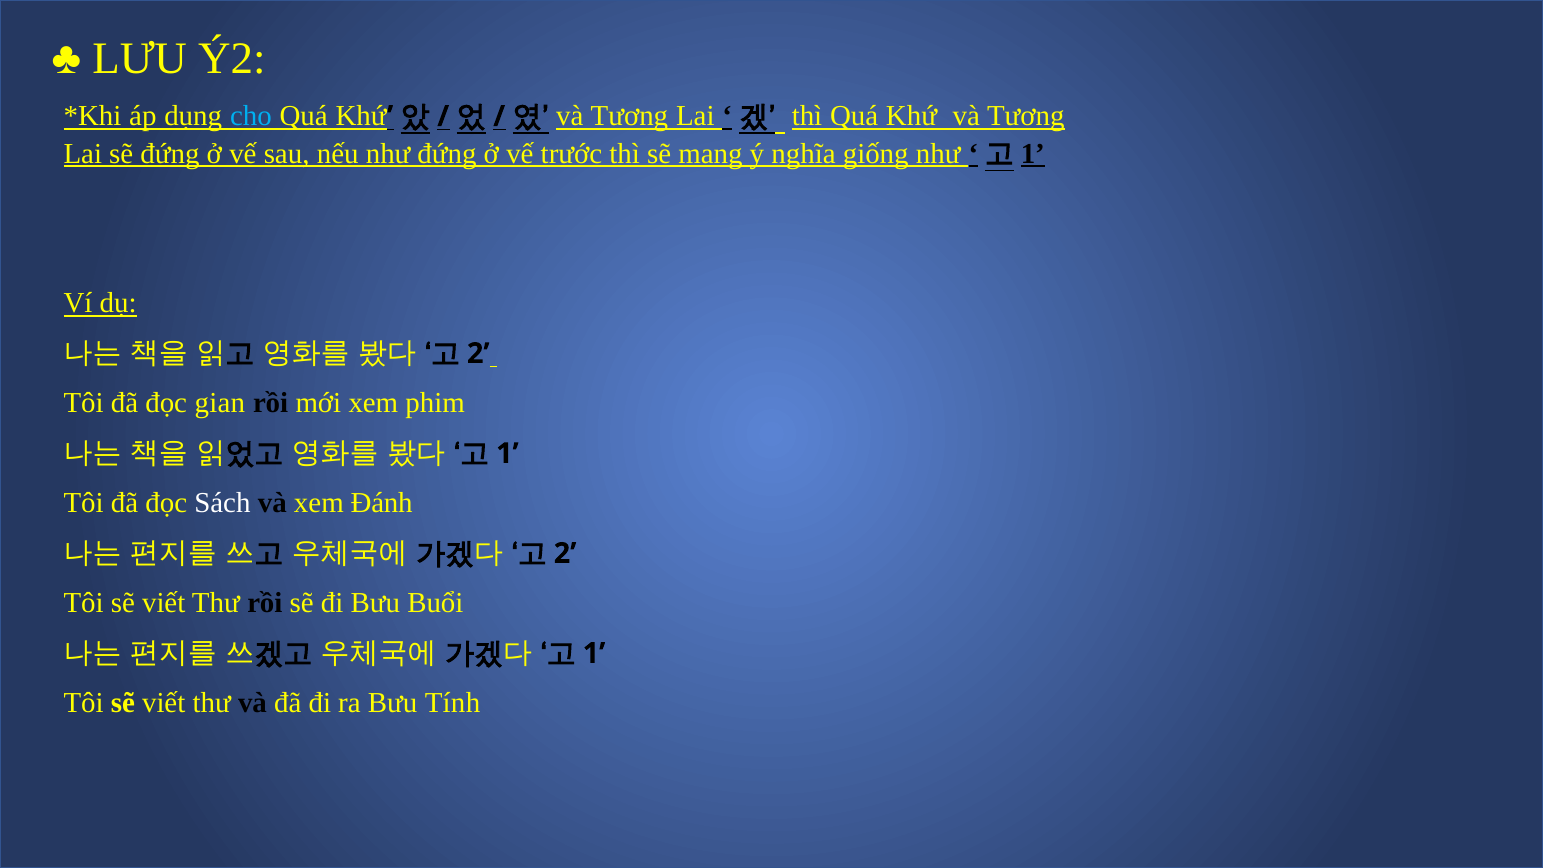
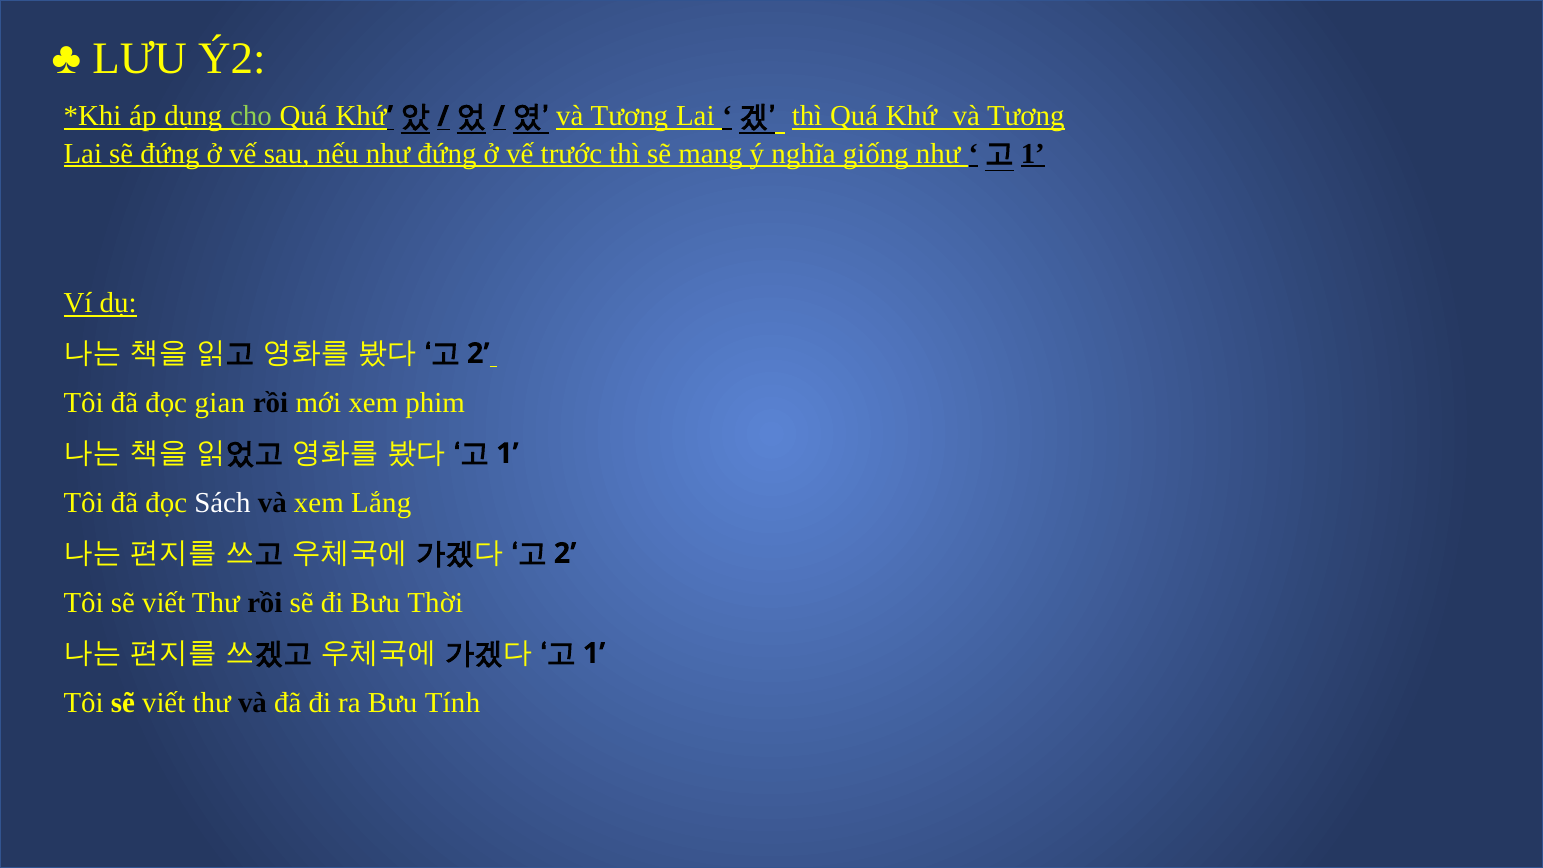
cho colour: light blue -> light green
Đánh: Đánh -> Lắng
Buổi: Buổi -> Thời
